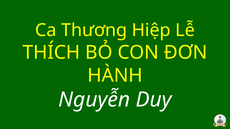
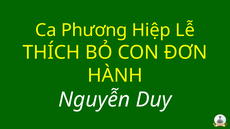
Thương: Thương -> Phương
